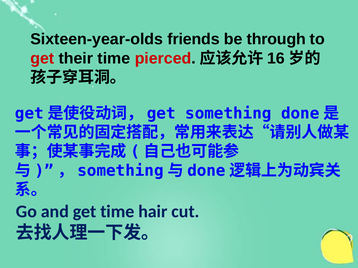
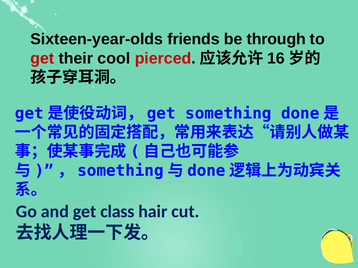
their time: time -> cool
get time: time -> class
